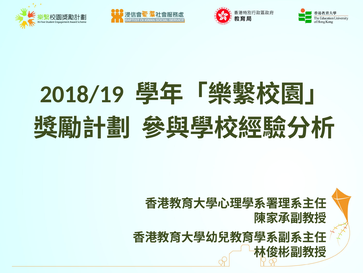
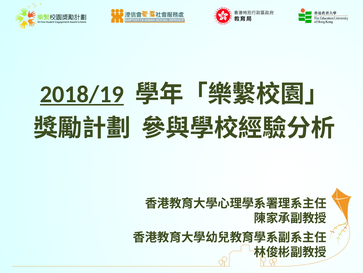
2018/19 underline: none -> present
